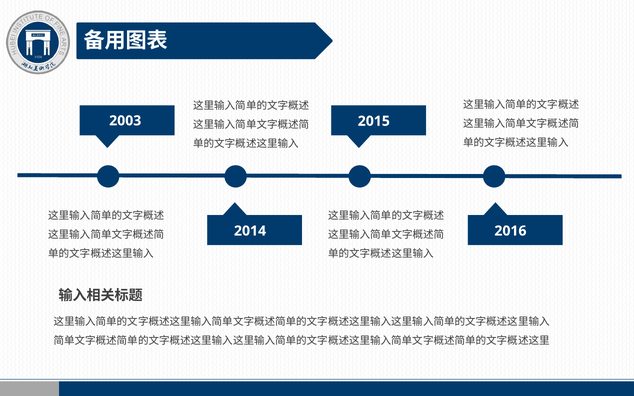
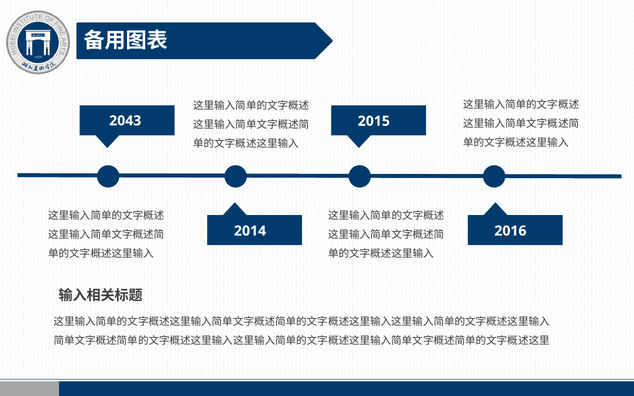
2003: 2003 -> 2043
